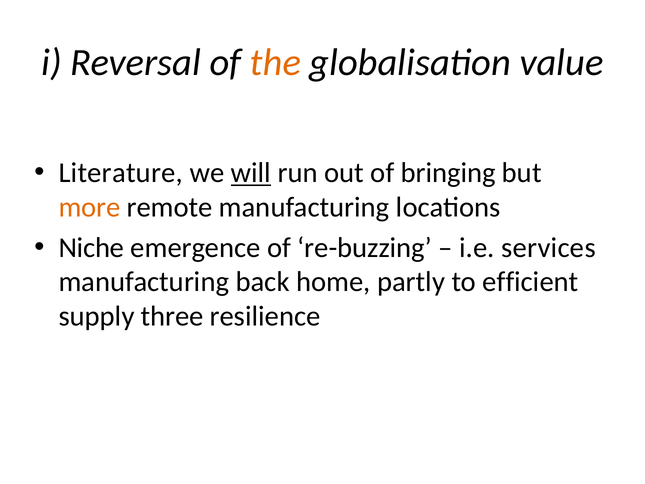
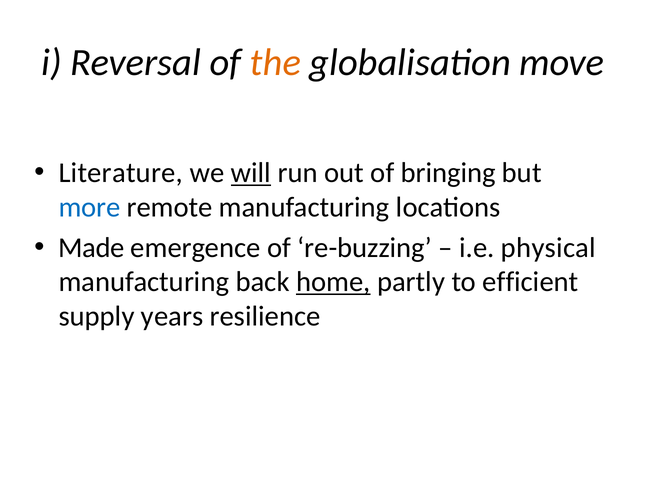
value: value -> move
more colour: orange -> blue
Niche: Niche -> Made
services: services -> physical
home underline: none -> present
three: three -> years
